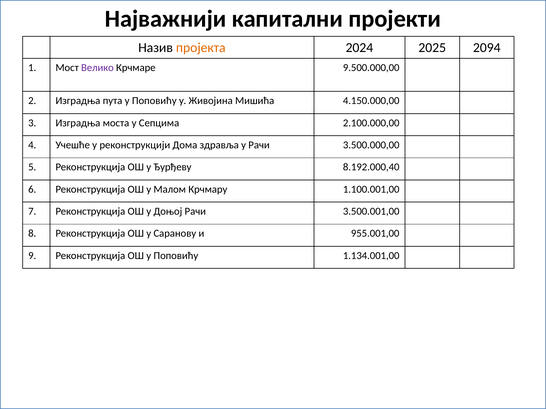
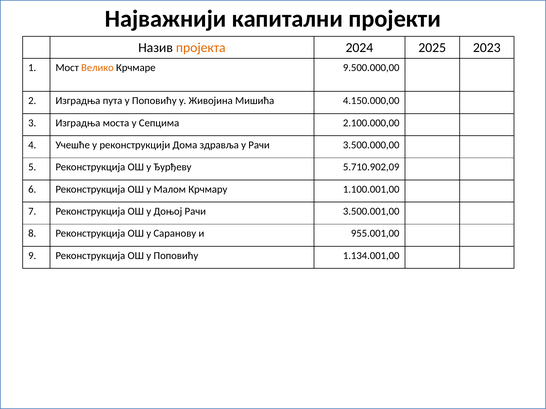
2094: 2094 -> 2023
Велико colour: purple -> orange
8.192.000,40: 8.192.000,40 -> 5.710.902,09
